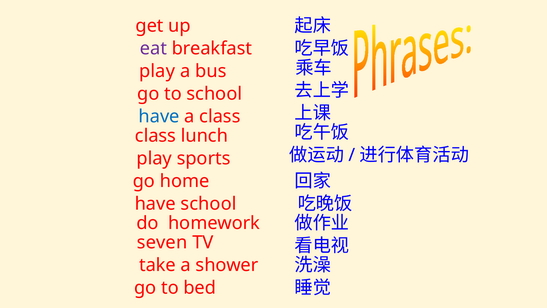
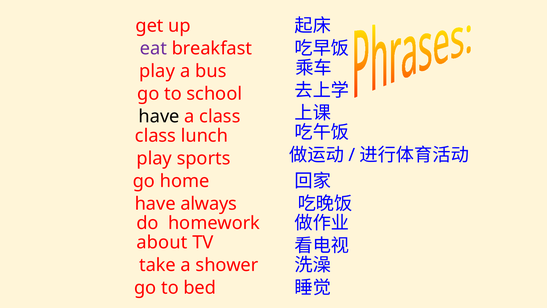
have at (159, 116) colour: blue -> black
have school: school -> always
seven: seven -> about
